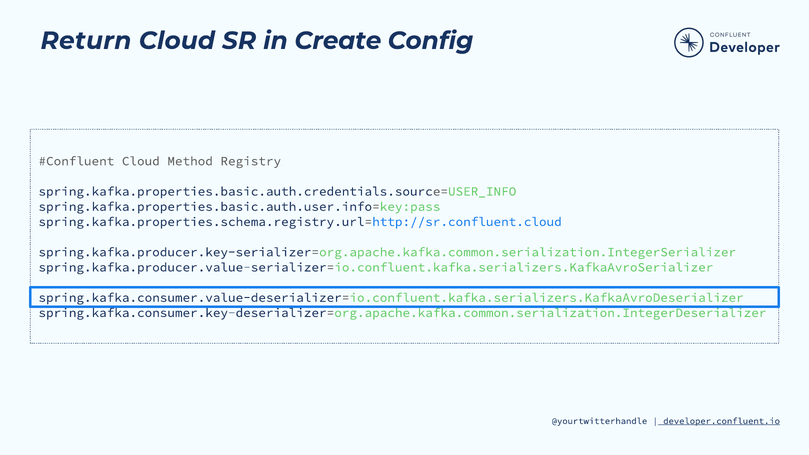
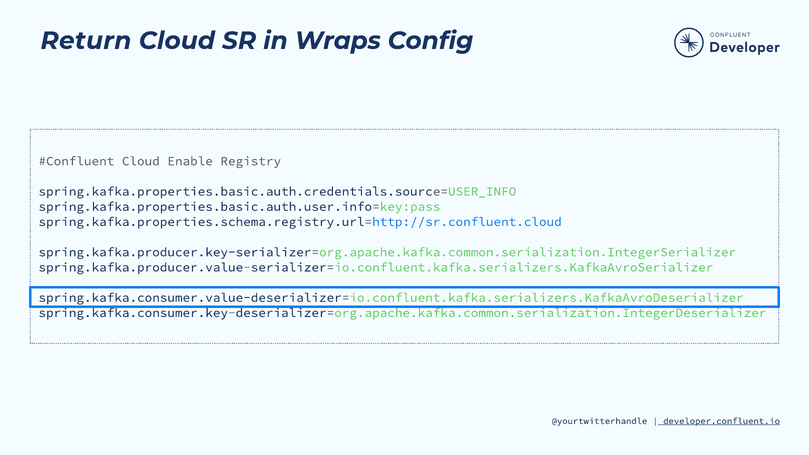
Create: Create -> Wraps
Method: Method -> Enable
